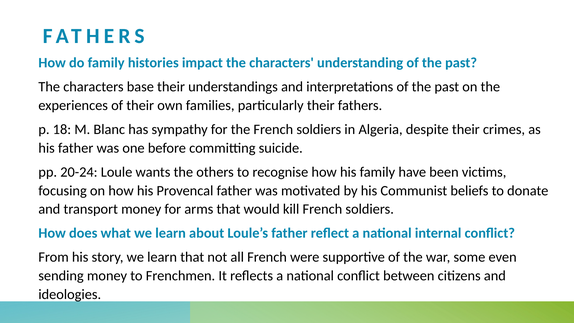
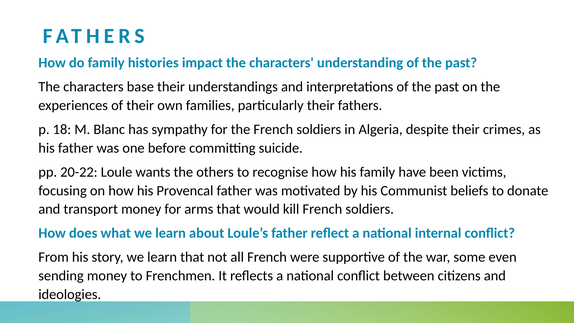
20-24: 20-24 -> 20-22
